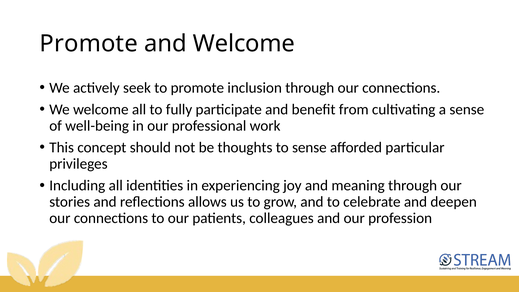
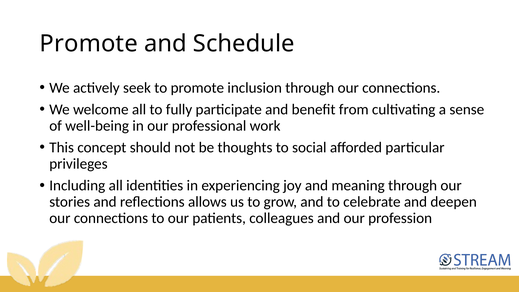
and Welcome: Welcome -> Schedule
to sense: sense -> social
